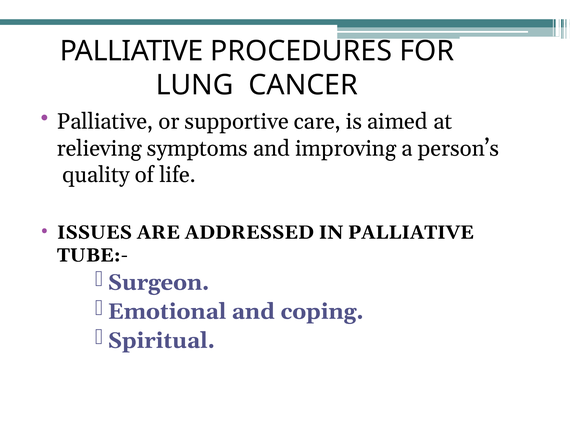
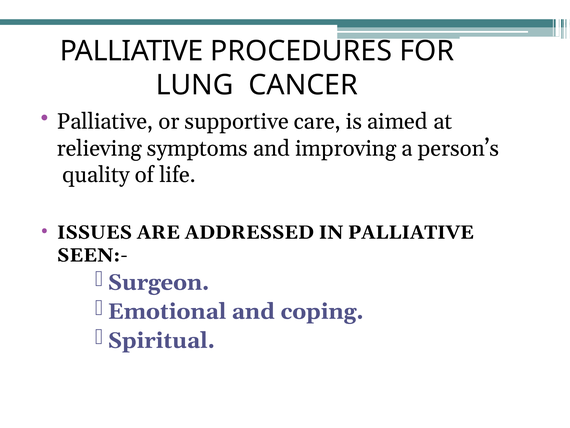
TUBE:-: TUBE:- -> SEEN:-
